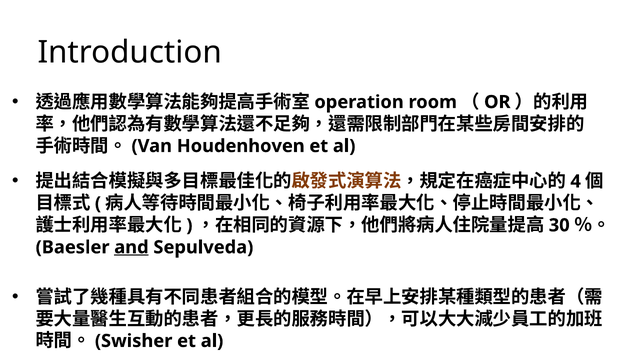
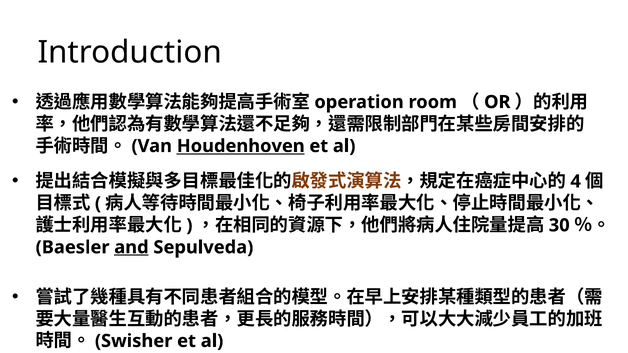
Houdenhoven underline: none -> present
